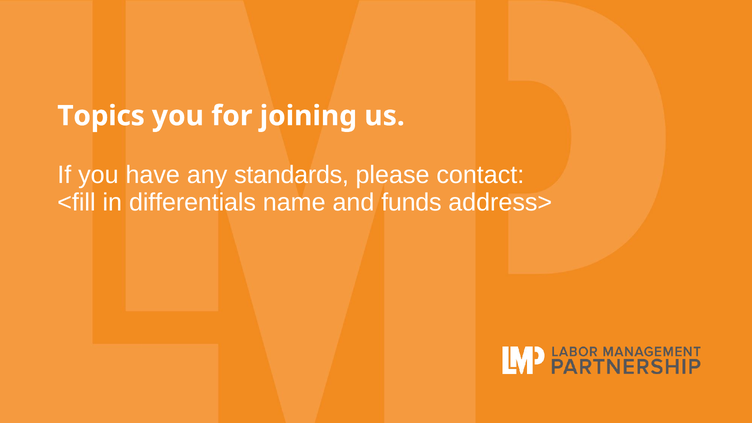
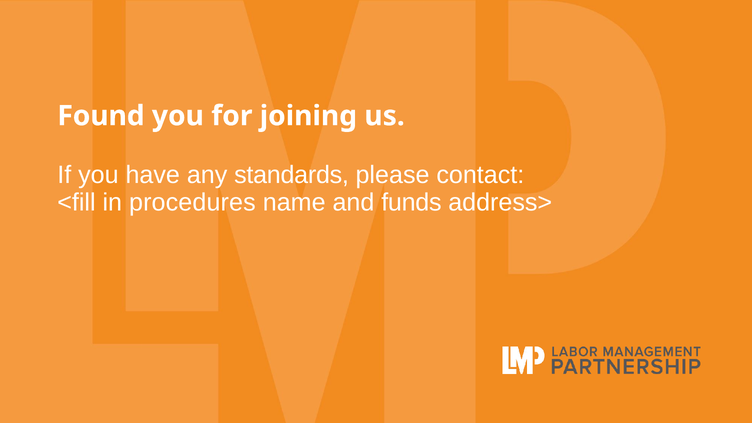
Topics: Topics -> Found
differentials: differentials -> procedures
